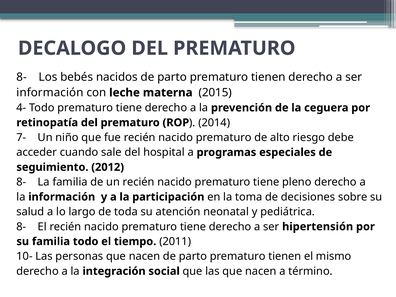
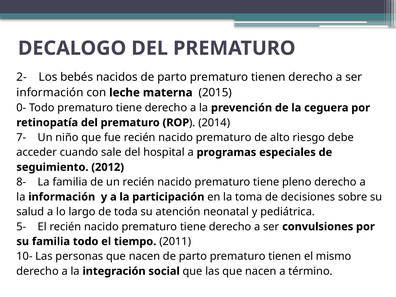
8- at (22, 77): 8- -> 2-
4-: 4- -> 0-
8- at (21, 227): 8- -> 5-
hipertensión: hipertensión -> convulsiones
